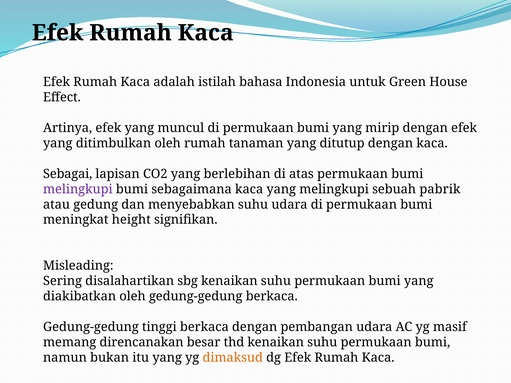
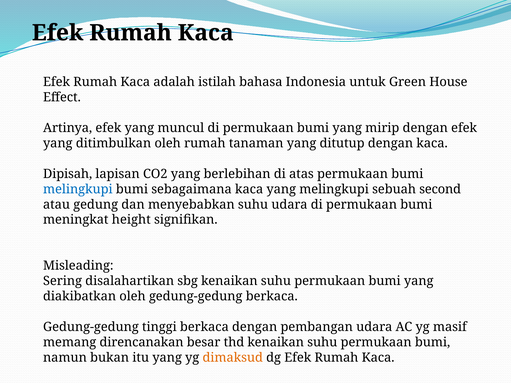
Sebagai: Sebagai -> Dipisah
melingkupi at (78, 189) colour: purple -> blue
pabrik: pabrik -> second
